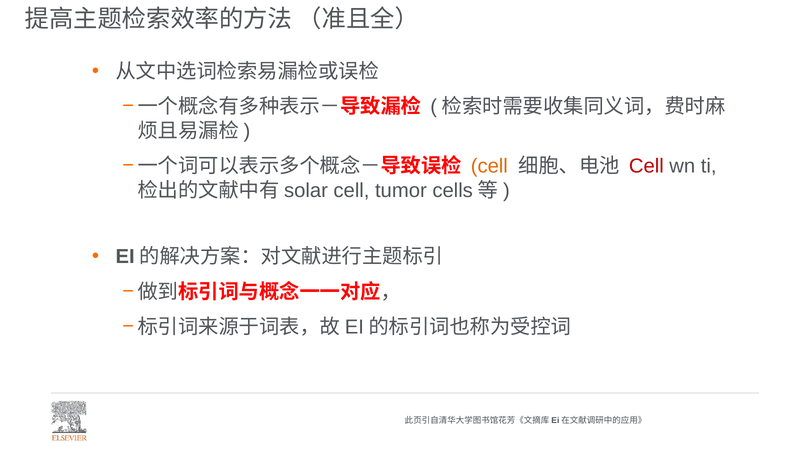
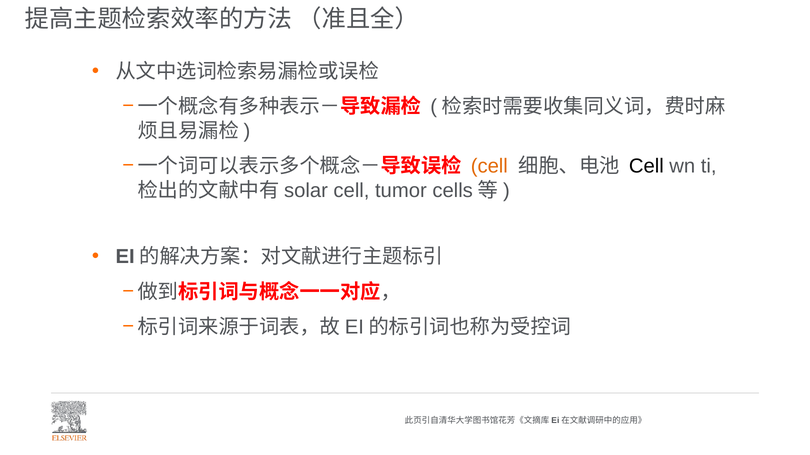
Cell at (646, 167) colour: red -> black
